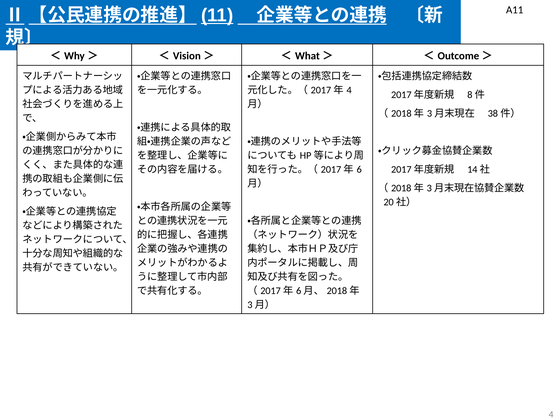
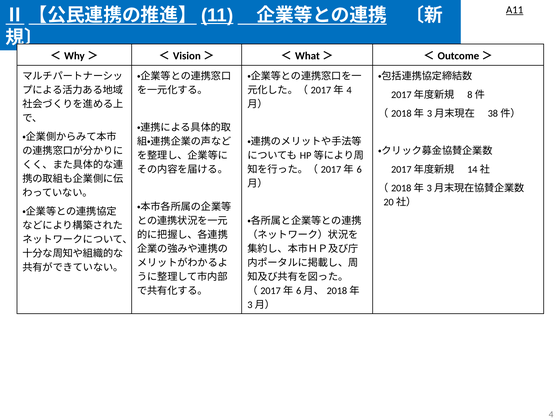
A11 underline: none -> present
